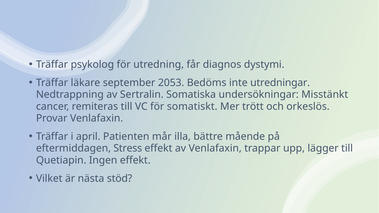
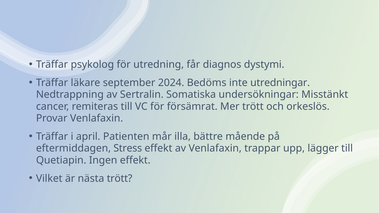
2053: 2053 -> 2024
somatiskt: somatiskt -> försämrat
nästa stöd: stöd -> trött
